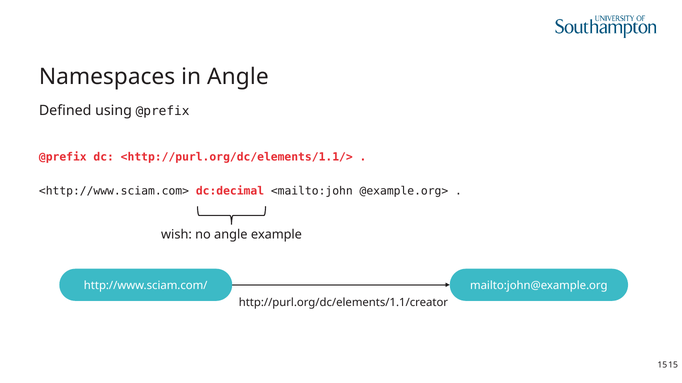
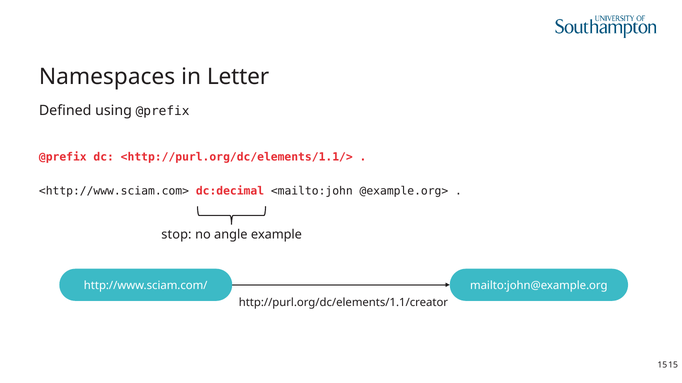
in Angle: Angle -> Letter
wish: wish -> stop
